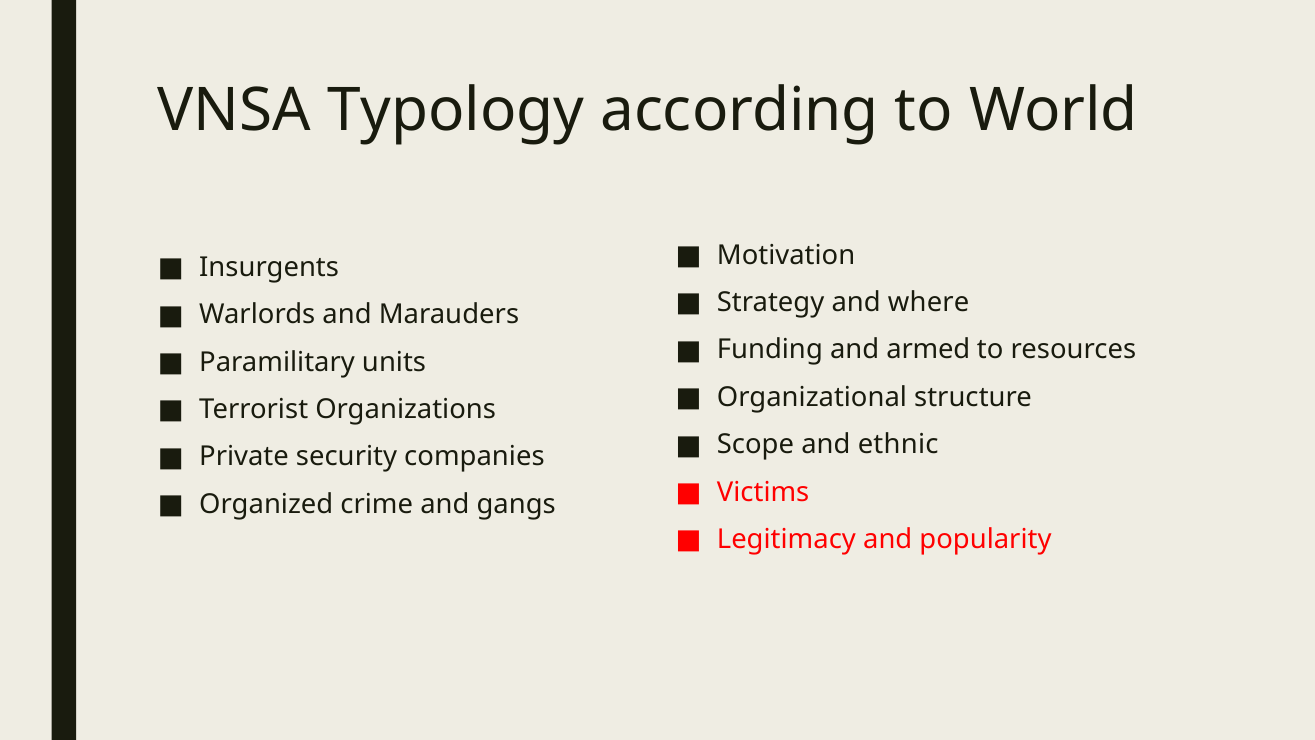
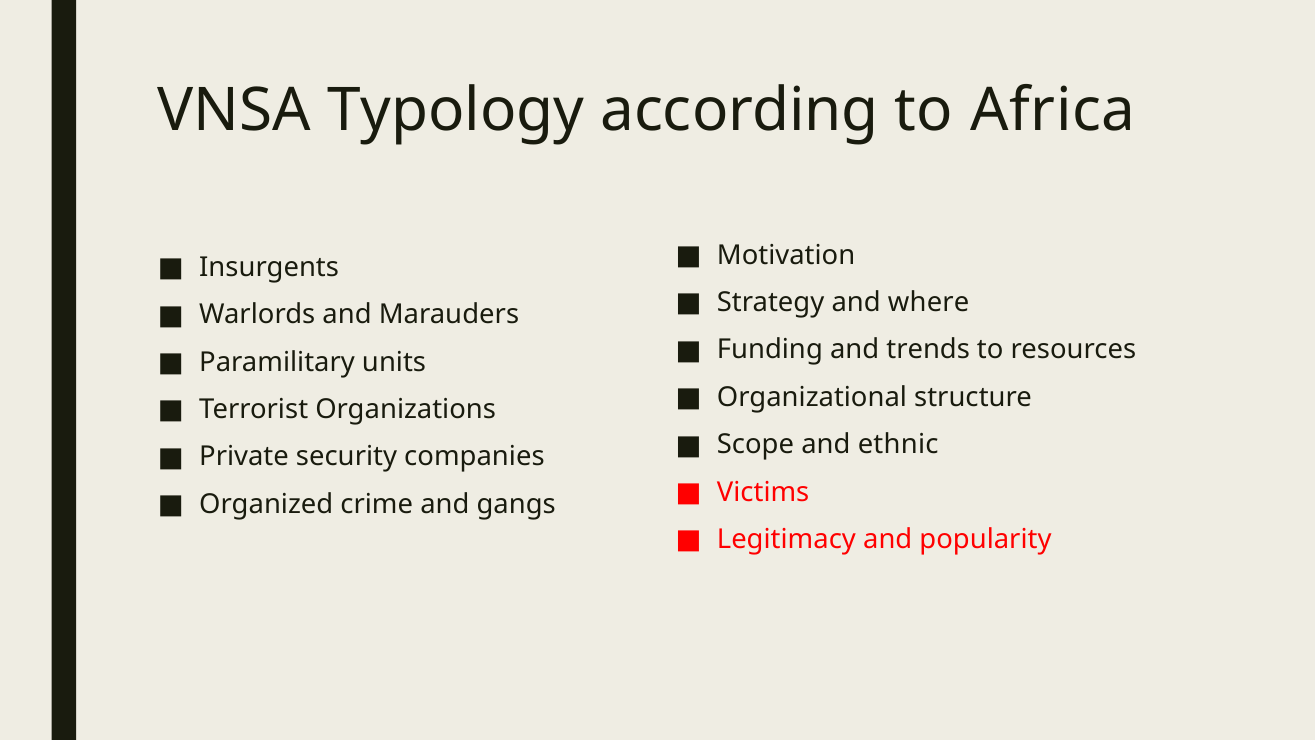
World: World -> Africa
armed: armed -> trends
